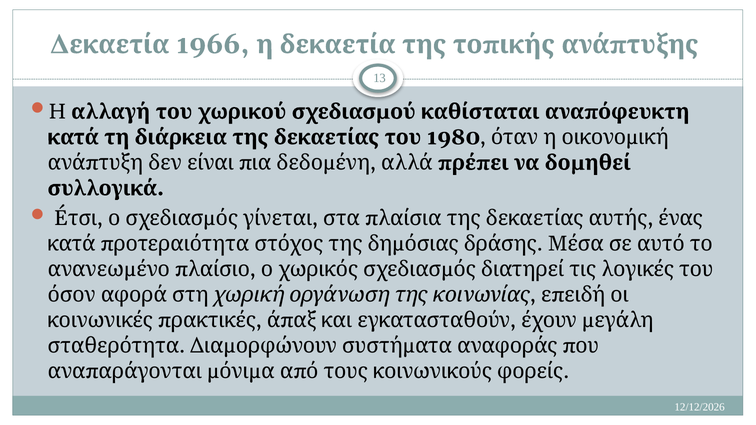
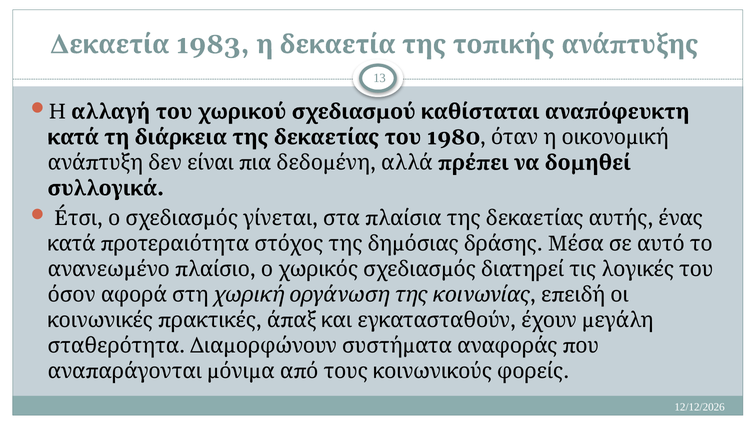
1966: 1966 -> 1983
